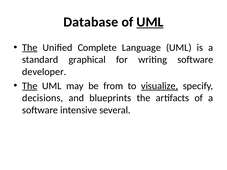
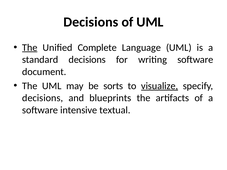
Database at (91, 22): Database -> Decisions
UML at (150, 22) underline: present -> none
standard graphical: graphical -> decisions
developer: developer -> document
The at (30, 86) underline: present -> none
from: from -> sorts
several: several -> textual
